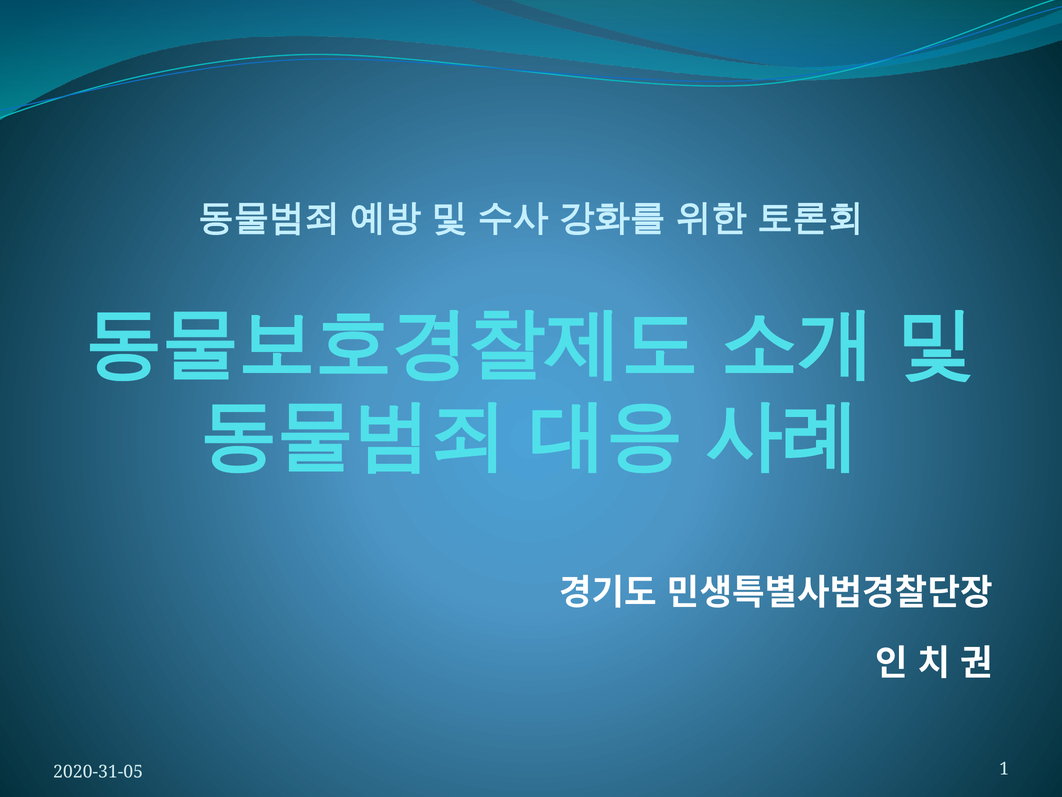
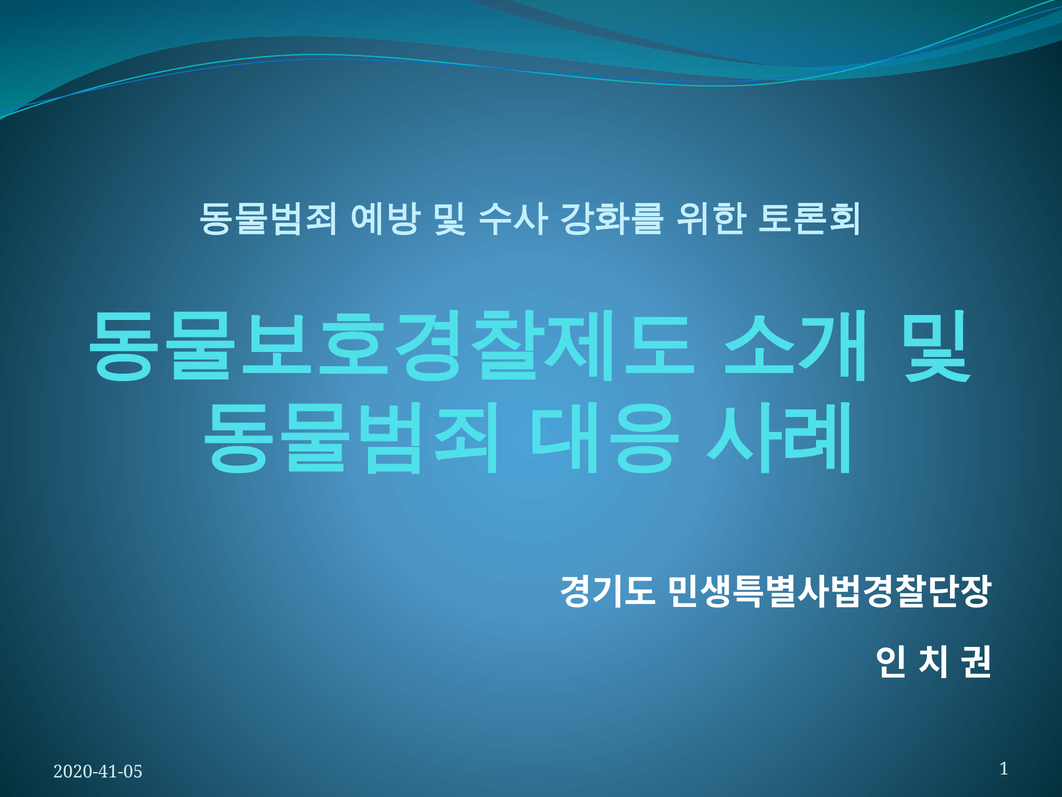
2020-31-05: 2020-31-05 -> 2020-41-05
